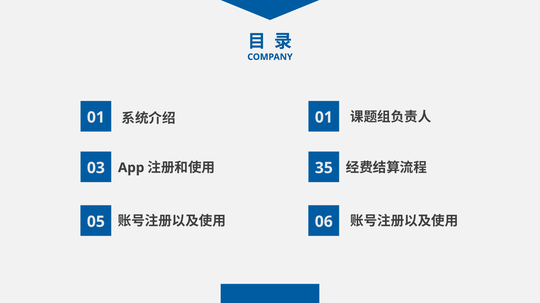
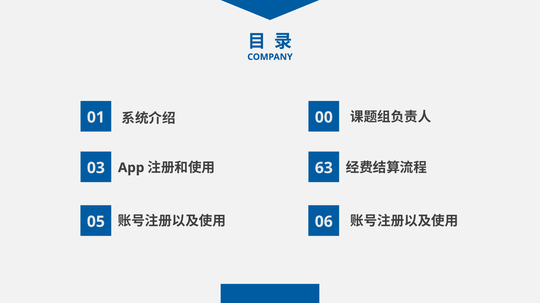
01 at (324, 118): 01 -> 00
35: 35 -> 63
